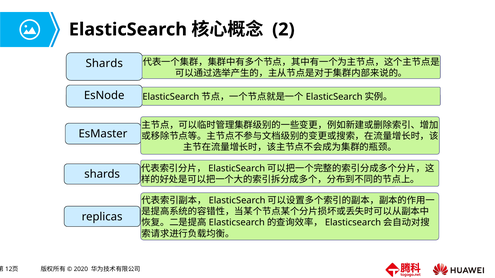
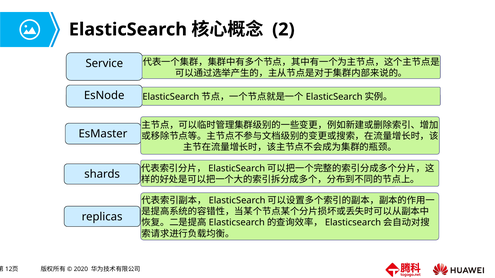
Shards at (104, 64): Shards -> Service
